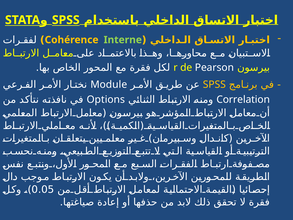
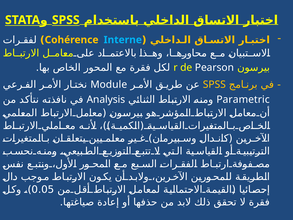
Interne colour: light green -> light blue
Options: Options -> Analysis
Correlation: Correlation -> Parametric
